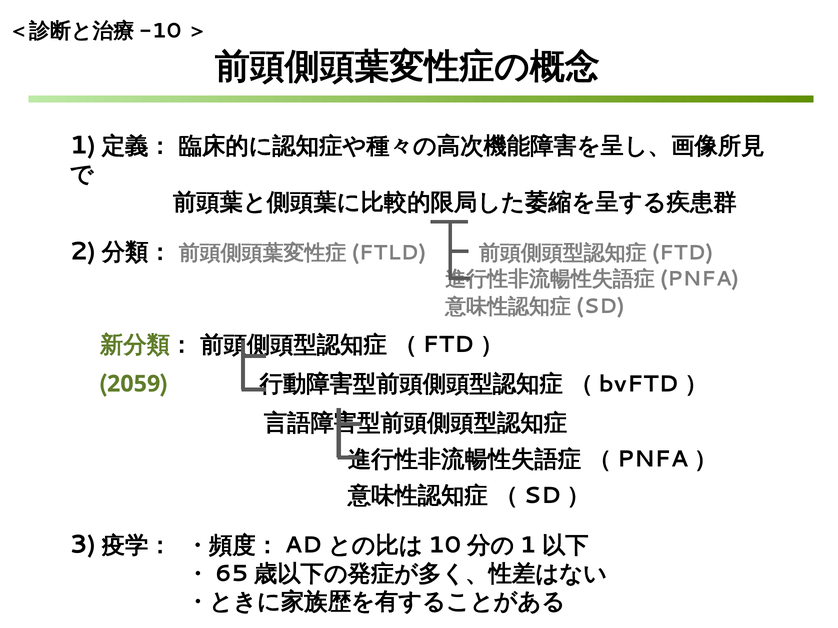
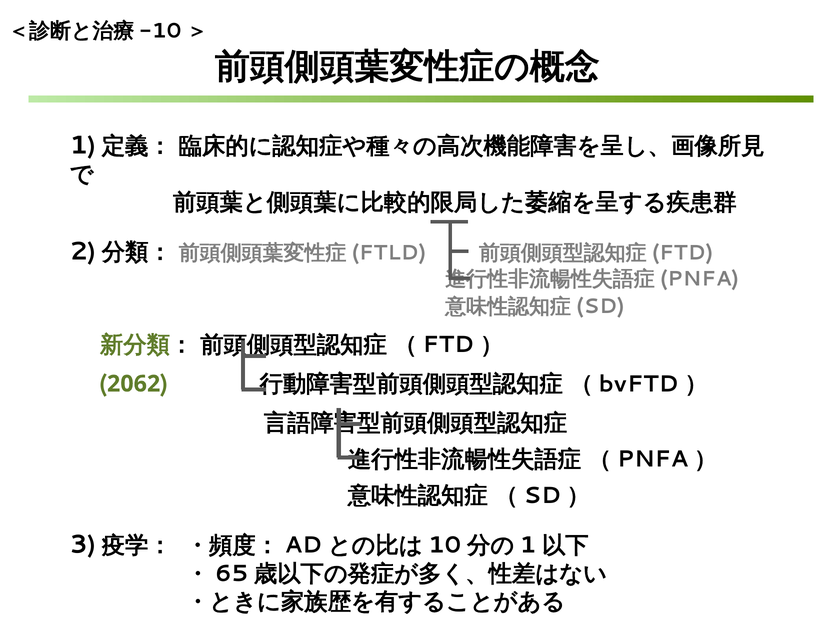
2059: 2059 -> 2062
